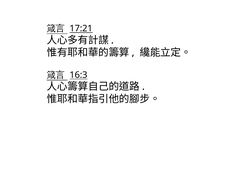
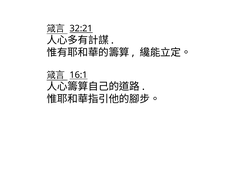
17:21: 17:21 -> 32:21
16:3: 16:3 -> 16:1
